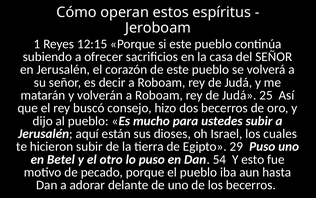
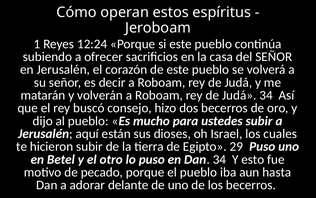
12:15: 12:15 -> 12:24
Judá 25: 25 -> 34
Dan 54: 54 -> 34
